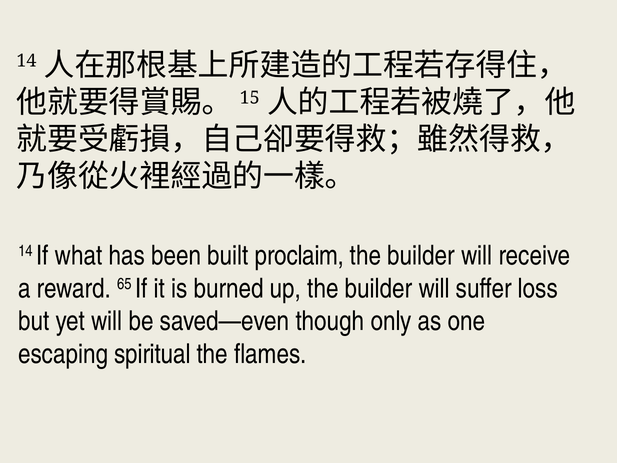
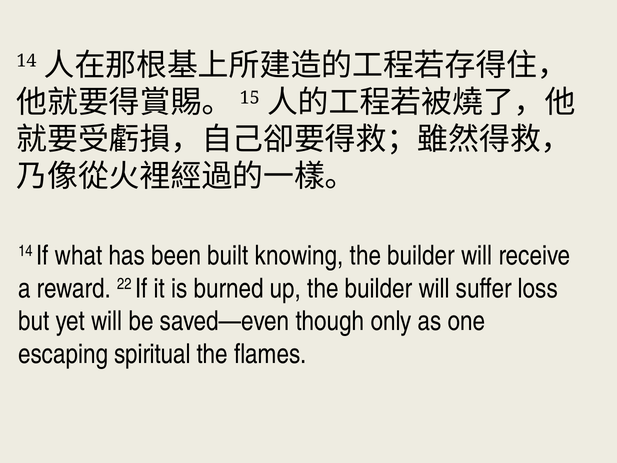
proclaim: proclaim -> knowing
65: 65 -> 22
